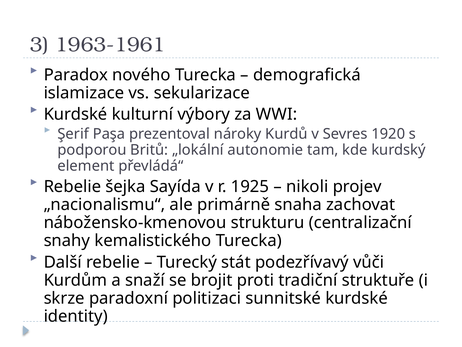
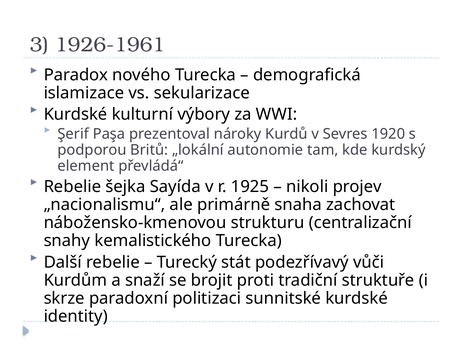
1963-1961: 1963-1961 -> 1926-1961
